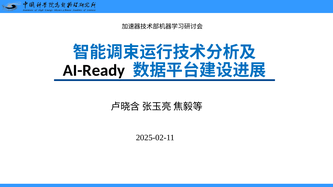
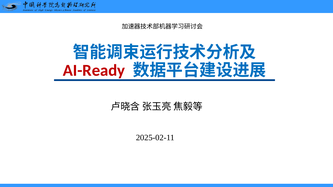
AI-Ready colour: black -> red
